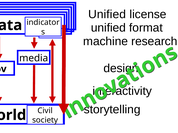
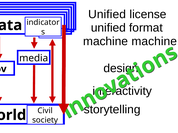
machine research: research -> machine
